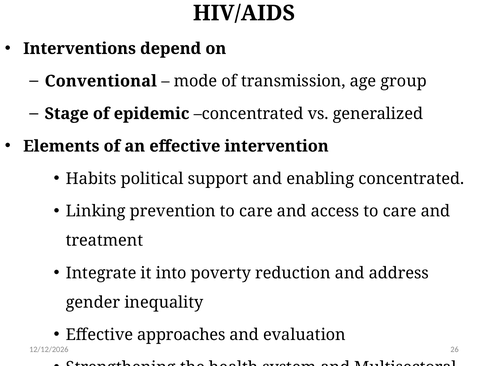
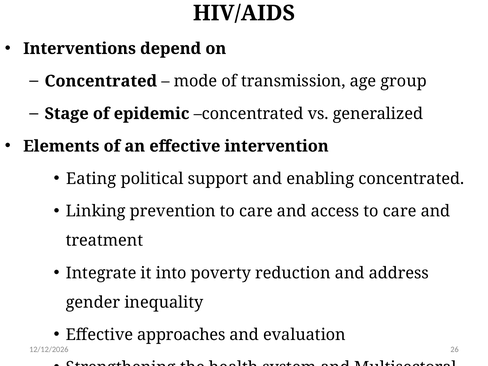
Conventional at (101, 81): Conventional -> Concentrated
Habits: Habits -> Eating
